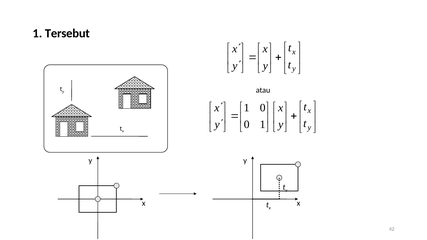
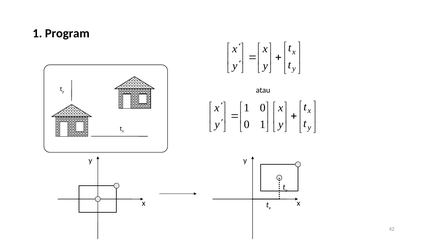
Tersebut: Tersebut -> Program
